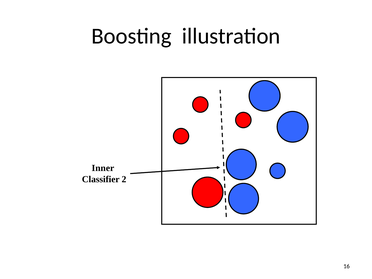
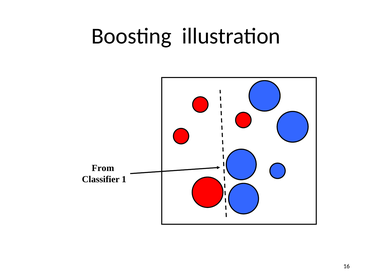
Inner: Inner -> From
2: 2 -> 1
